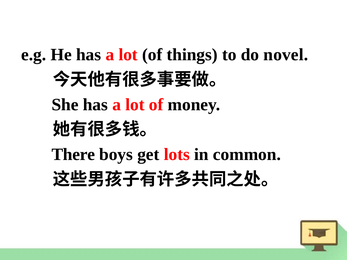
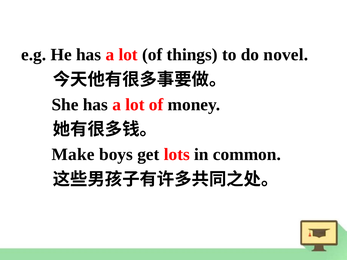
There: There -> Make
